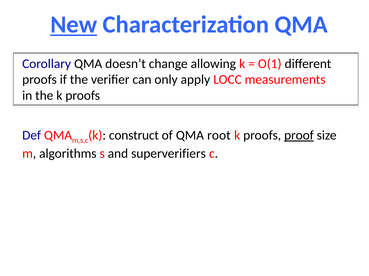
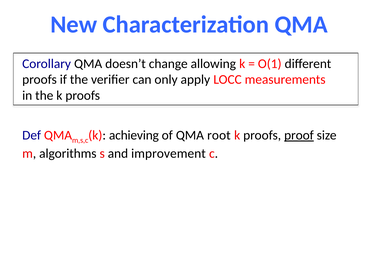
New underline: present -> none
construct: construct -> achieving
superverifiers: superverifiers -> improvement
